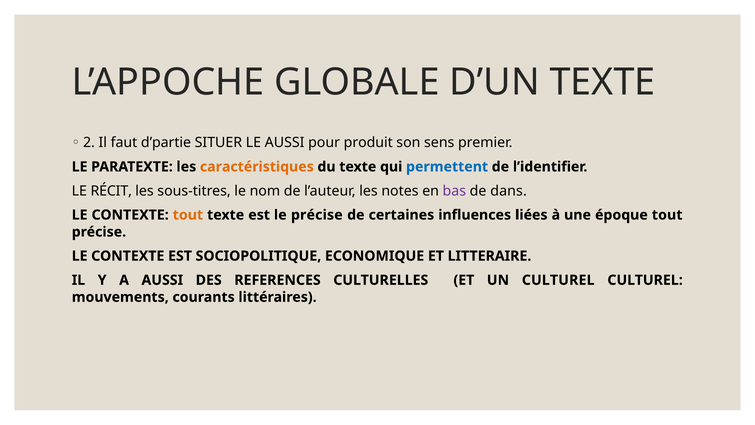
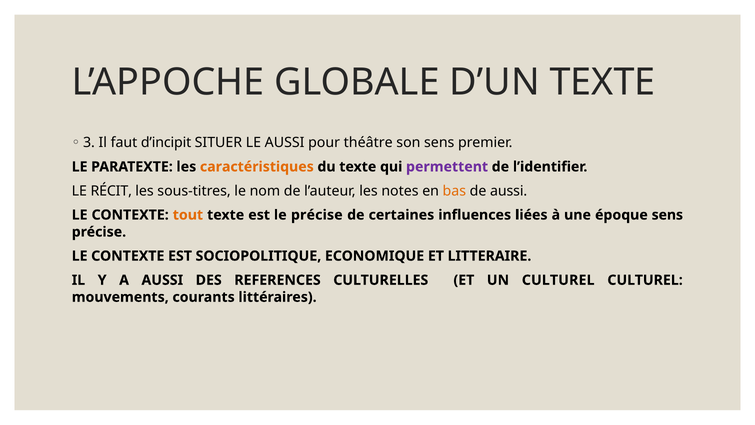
2: 2 -> 3
d’partie: d’partie -> d’incipit
produit: produit -> théâtre
permettent colour: blue -> purple
bas colour: purple -> orange
de dans: dans -> aussi
époque tout: tout -> sens
